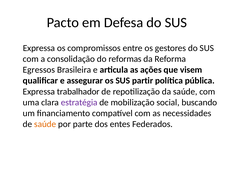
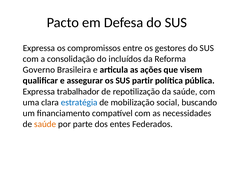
reformas: reformas -> incluídos
Egressos: Egressos -> Governo
estratégia colour: purple -> blue
